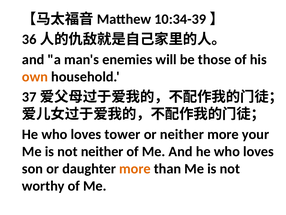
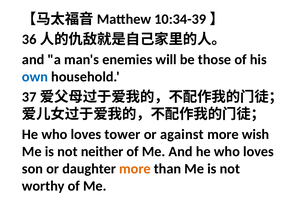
own colour: orange -> blue
or neither: neither -> against
your: your -> wish
